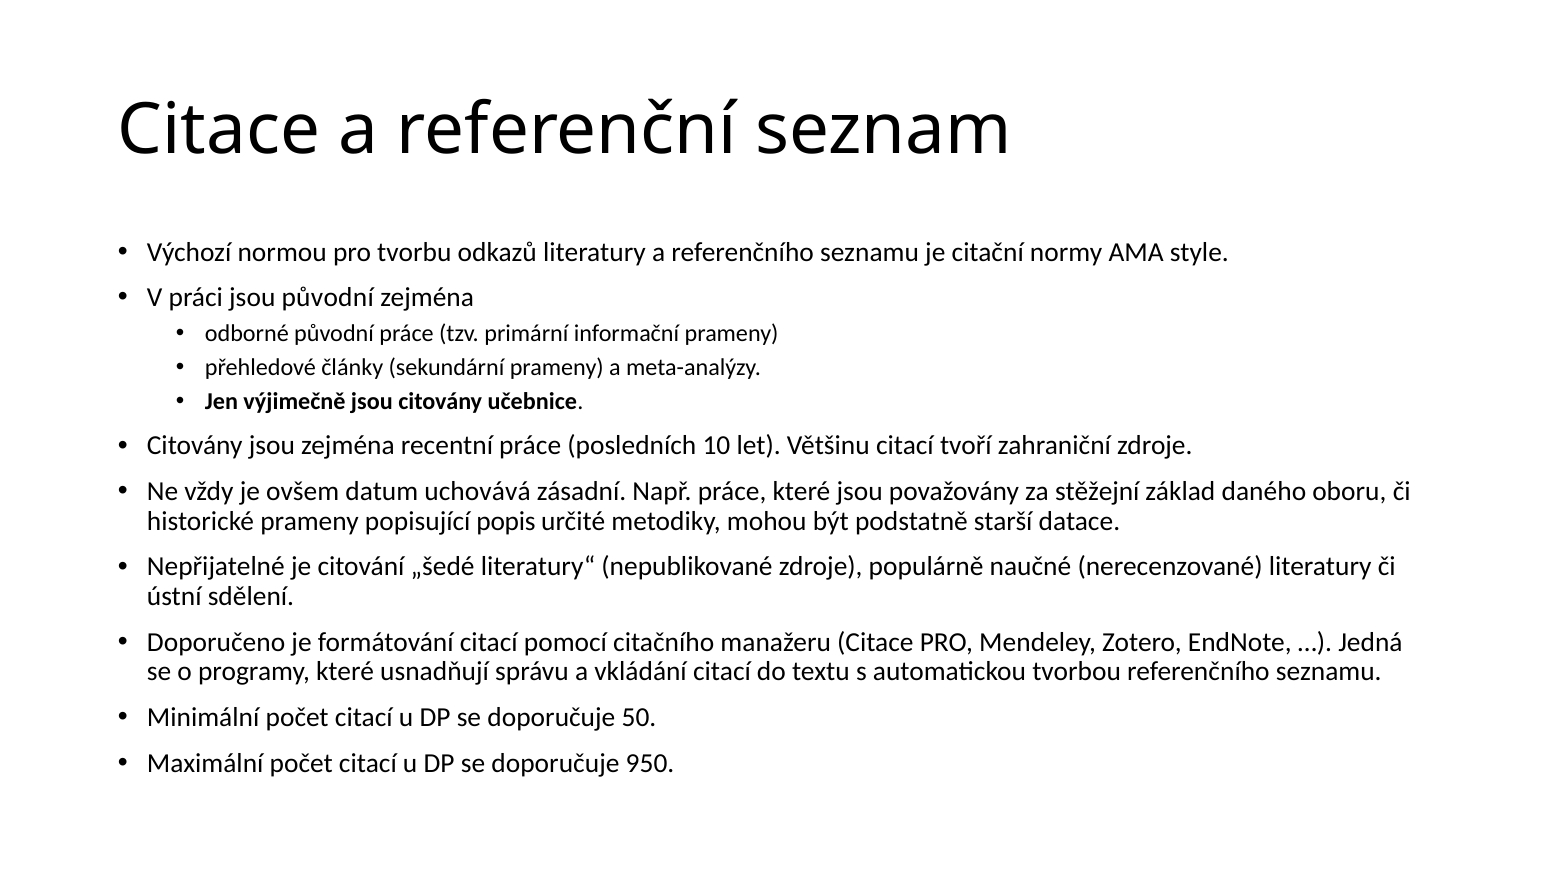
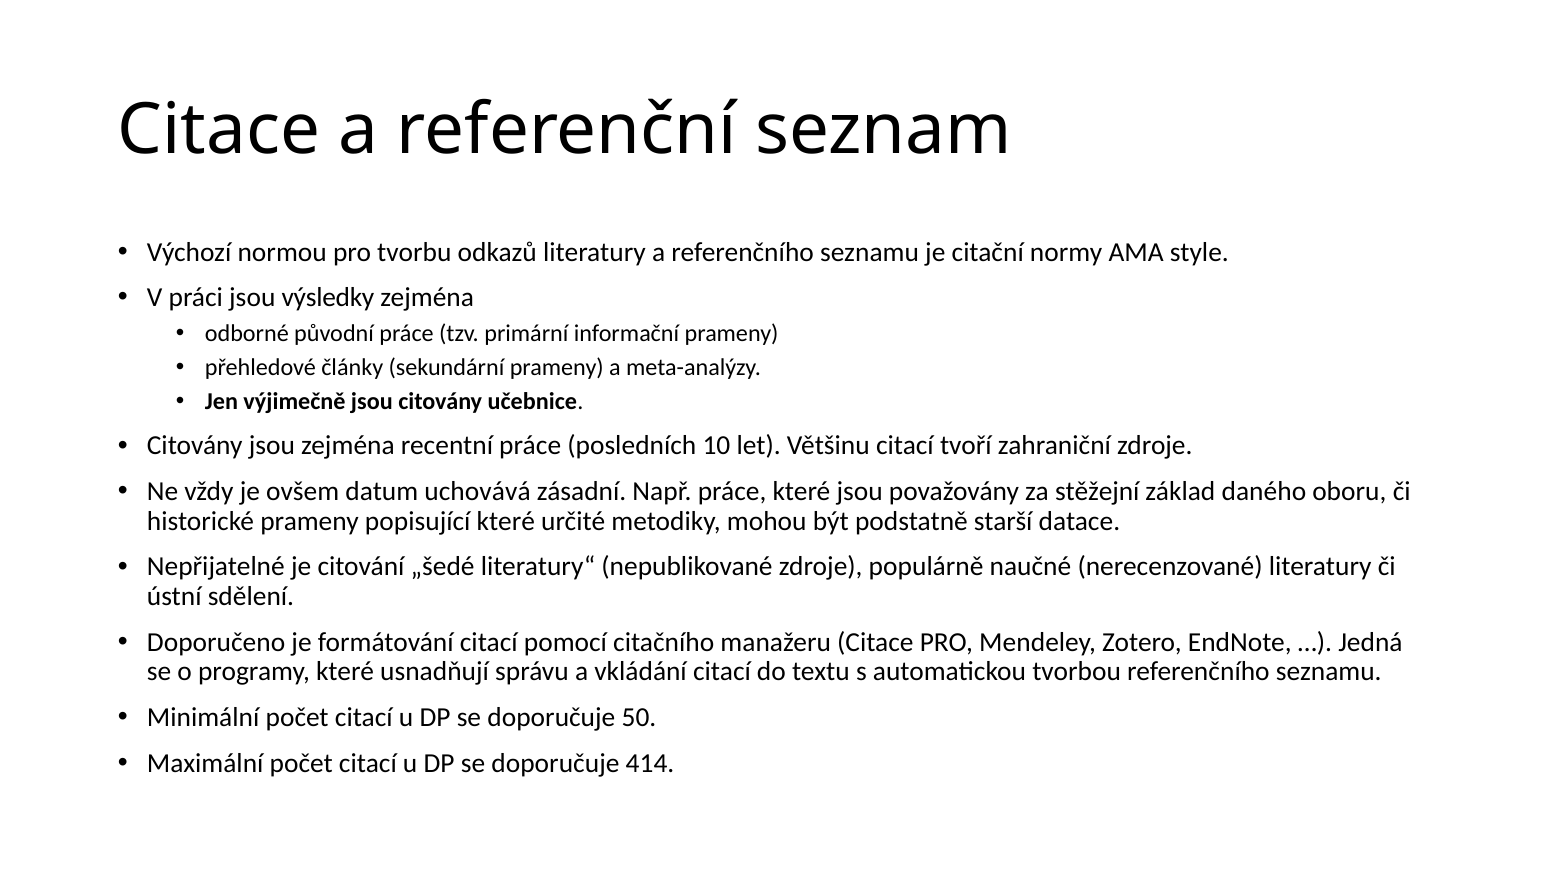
jsou původní: původní -> výsledky
popisující popis: popis -> které
950: 950 -> 414
